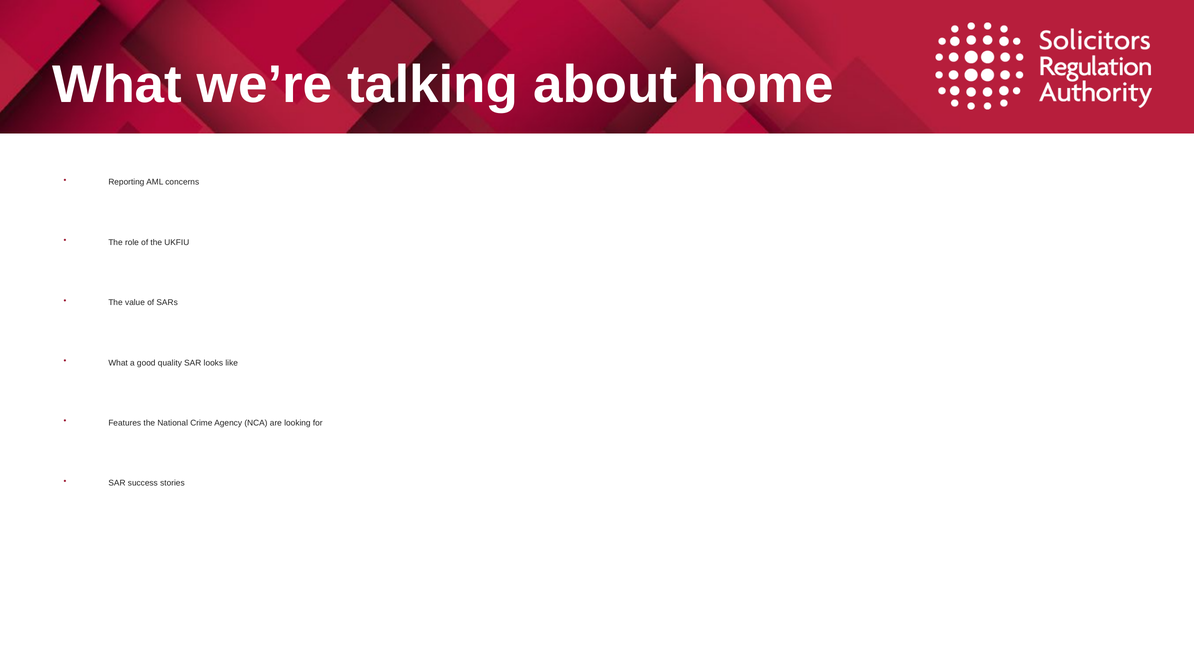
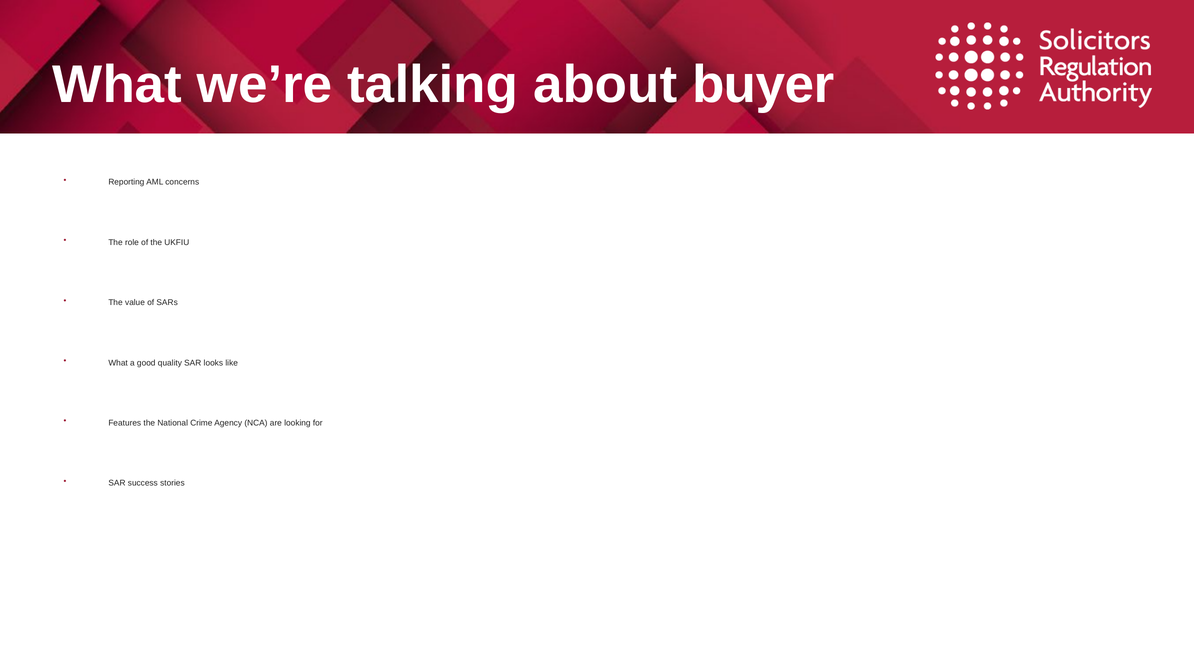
home: home -> buyer
